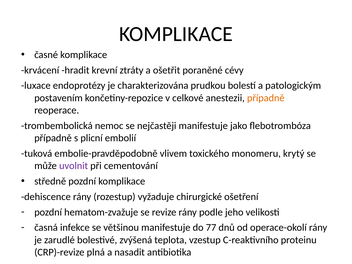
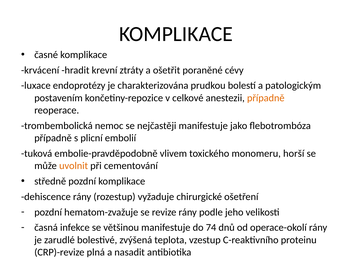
krytý: krytý -> horší
uvolnit colour: purple -> orange
77: 77 -> 74
